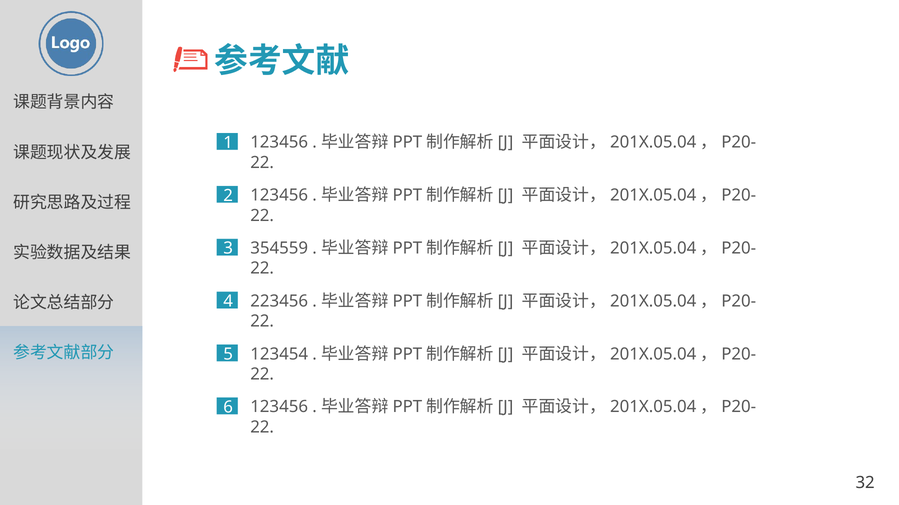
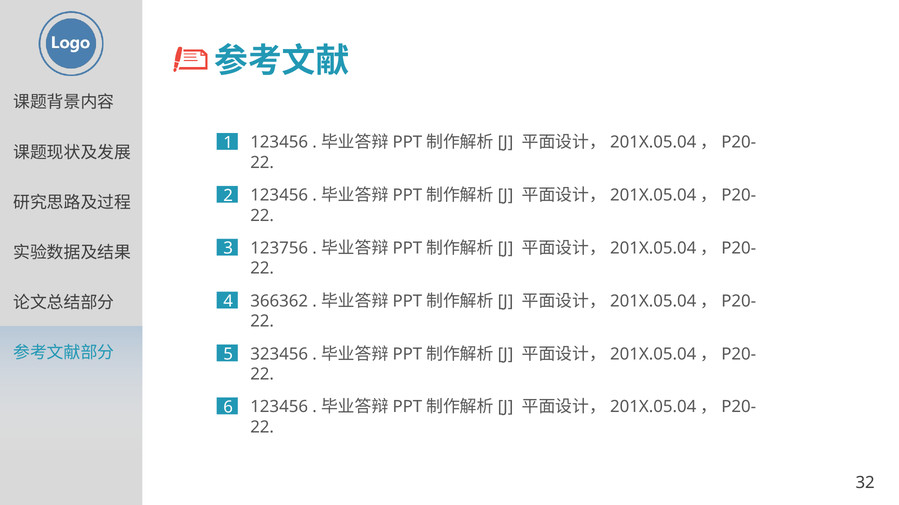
354559: 354559 -> 123756
223456: 223456 -> 366362
123454: 123454 -> 323456
